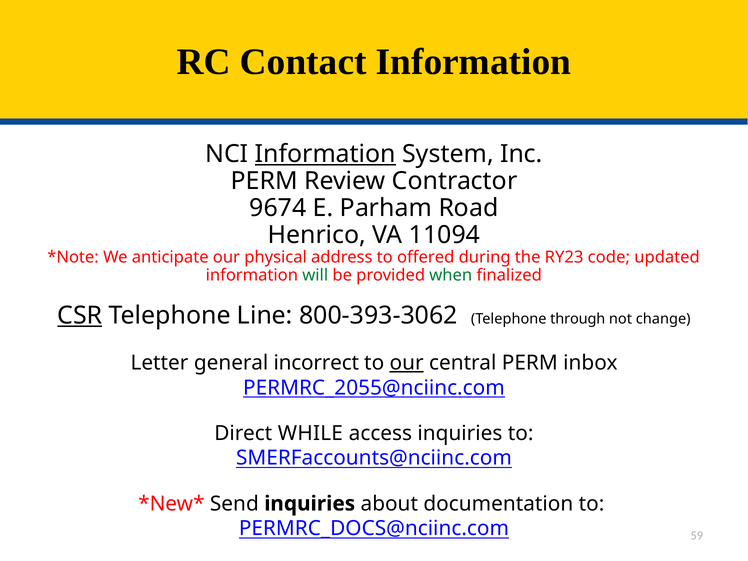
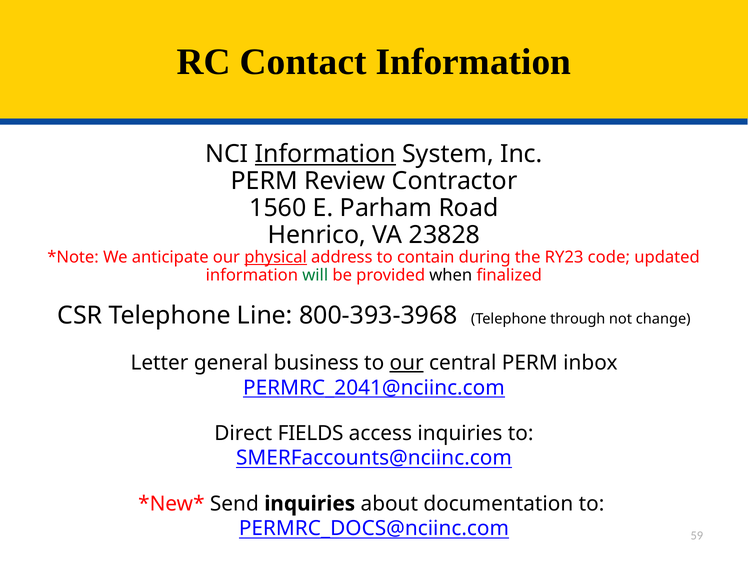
9674: 9674 -> 1560
11094: 11094 -> 23828
physical underline: none -> present
offered: offered -> contain
when colour: green -> black
CSR underline: present -> none
800-393-3062: 800-393-3062 -> 800-393-3968
incorrect: incorrect -> business
PERMRC_2055@nciinc.com: PERMRC_2055@nciinc.com -> PERMRC_2041@nciinc.com
WHILE: WHILE -> FIELDS
